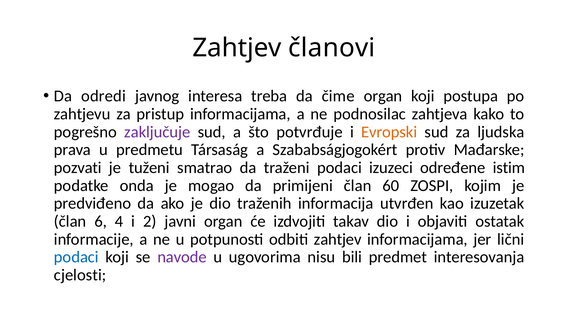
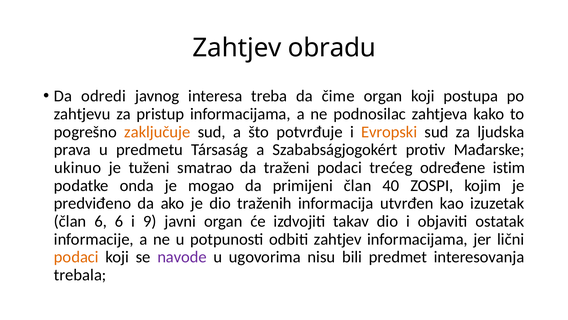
članovi: članovi -> obradu
zaključuje colour: purple -> orange
pozvati: pozvati -> ukinuo
izuzeci: izuzeci -> trećeg
60: 60 -> 40
6 4: 4 -> 6
2: 2 -> 9
podaci at (76, 257) colour: blue -> orange
cjelosti: cjelosti -> trebala
